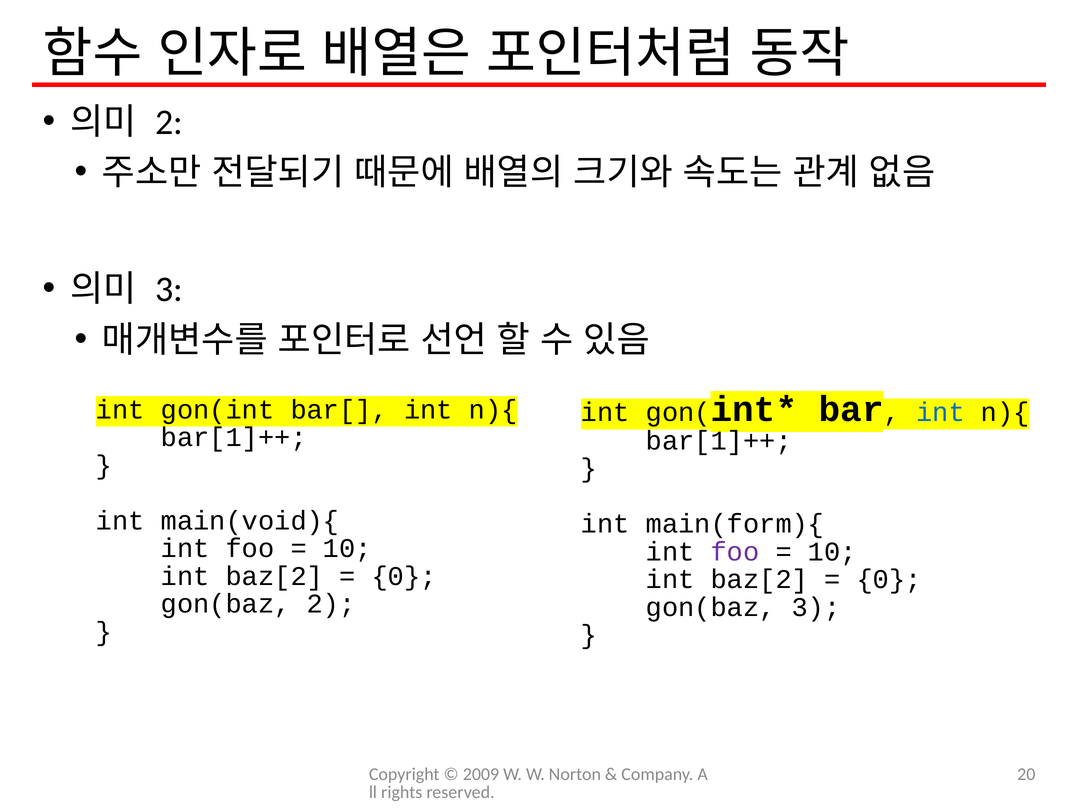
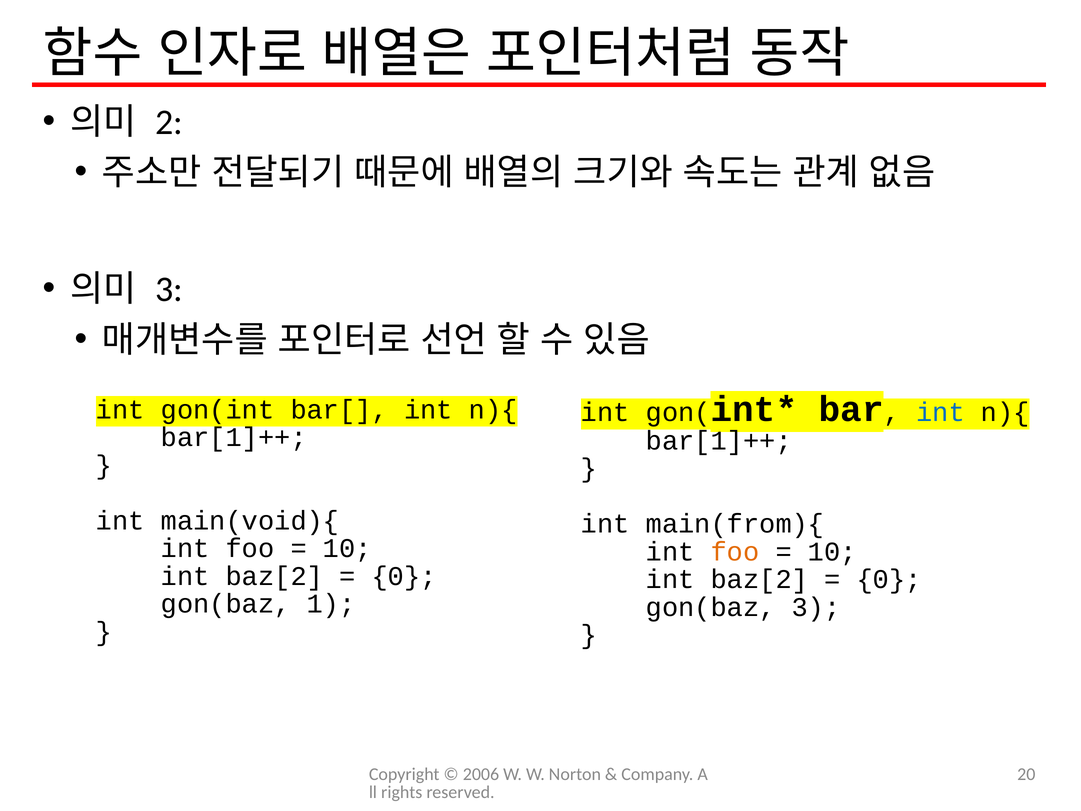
main(form){: main(form){ -> main(from){
foo at (735, 551) colour: purple -> orange
gon(baz 2: 2 -> 1
2009: 2009 -> 2006
